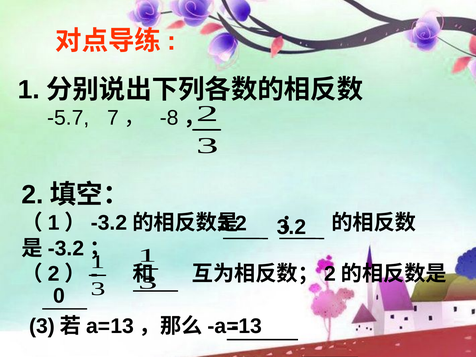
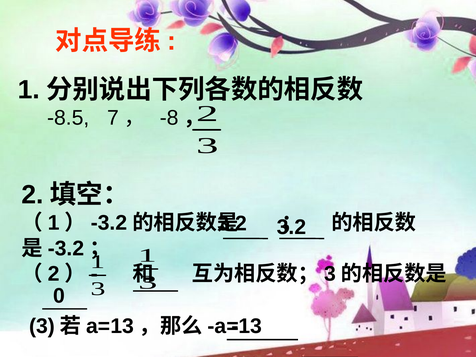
-5.7: -5.7 -> -8.5
2 at (330, 274): 2 -> 3
